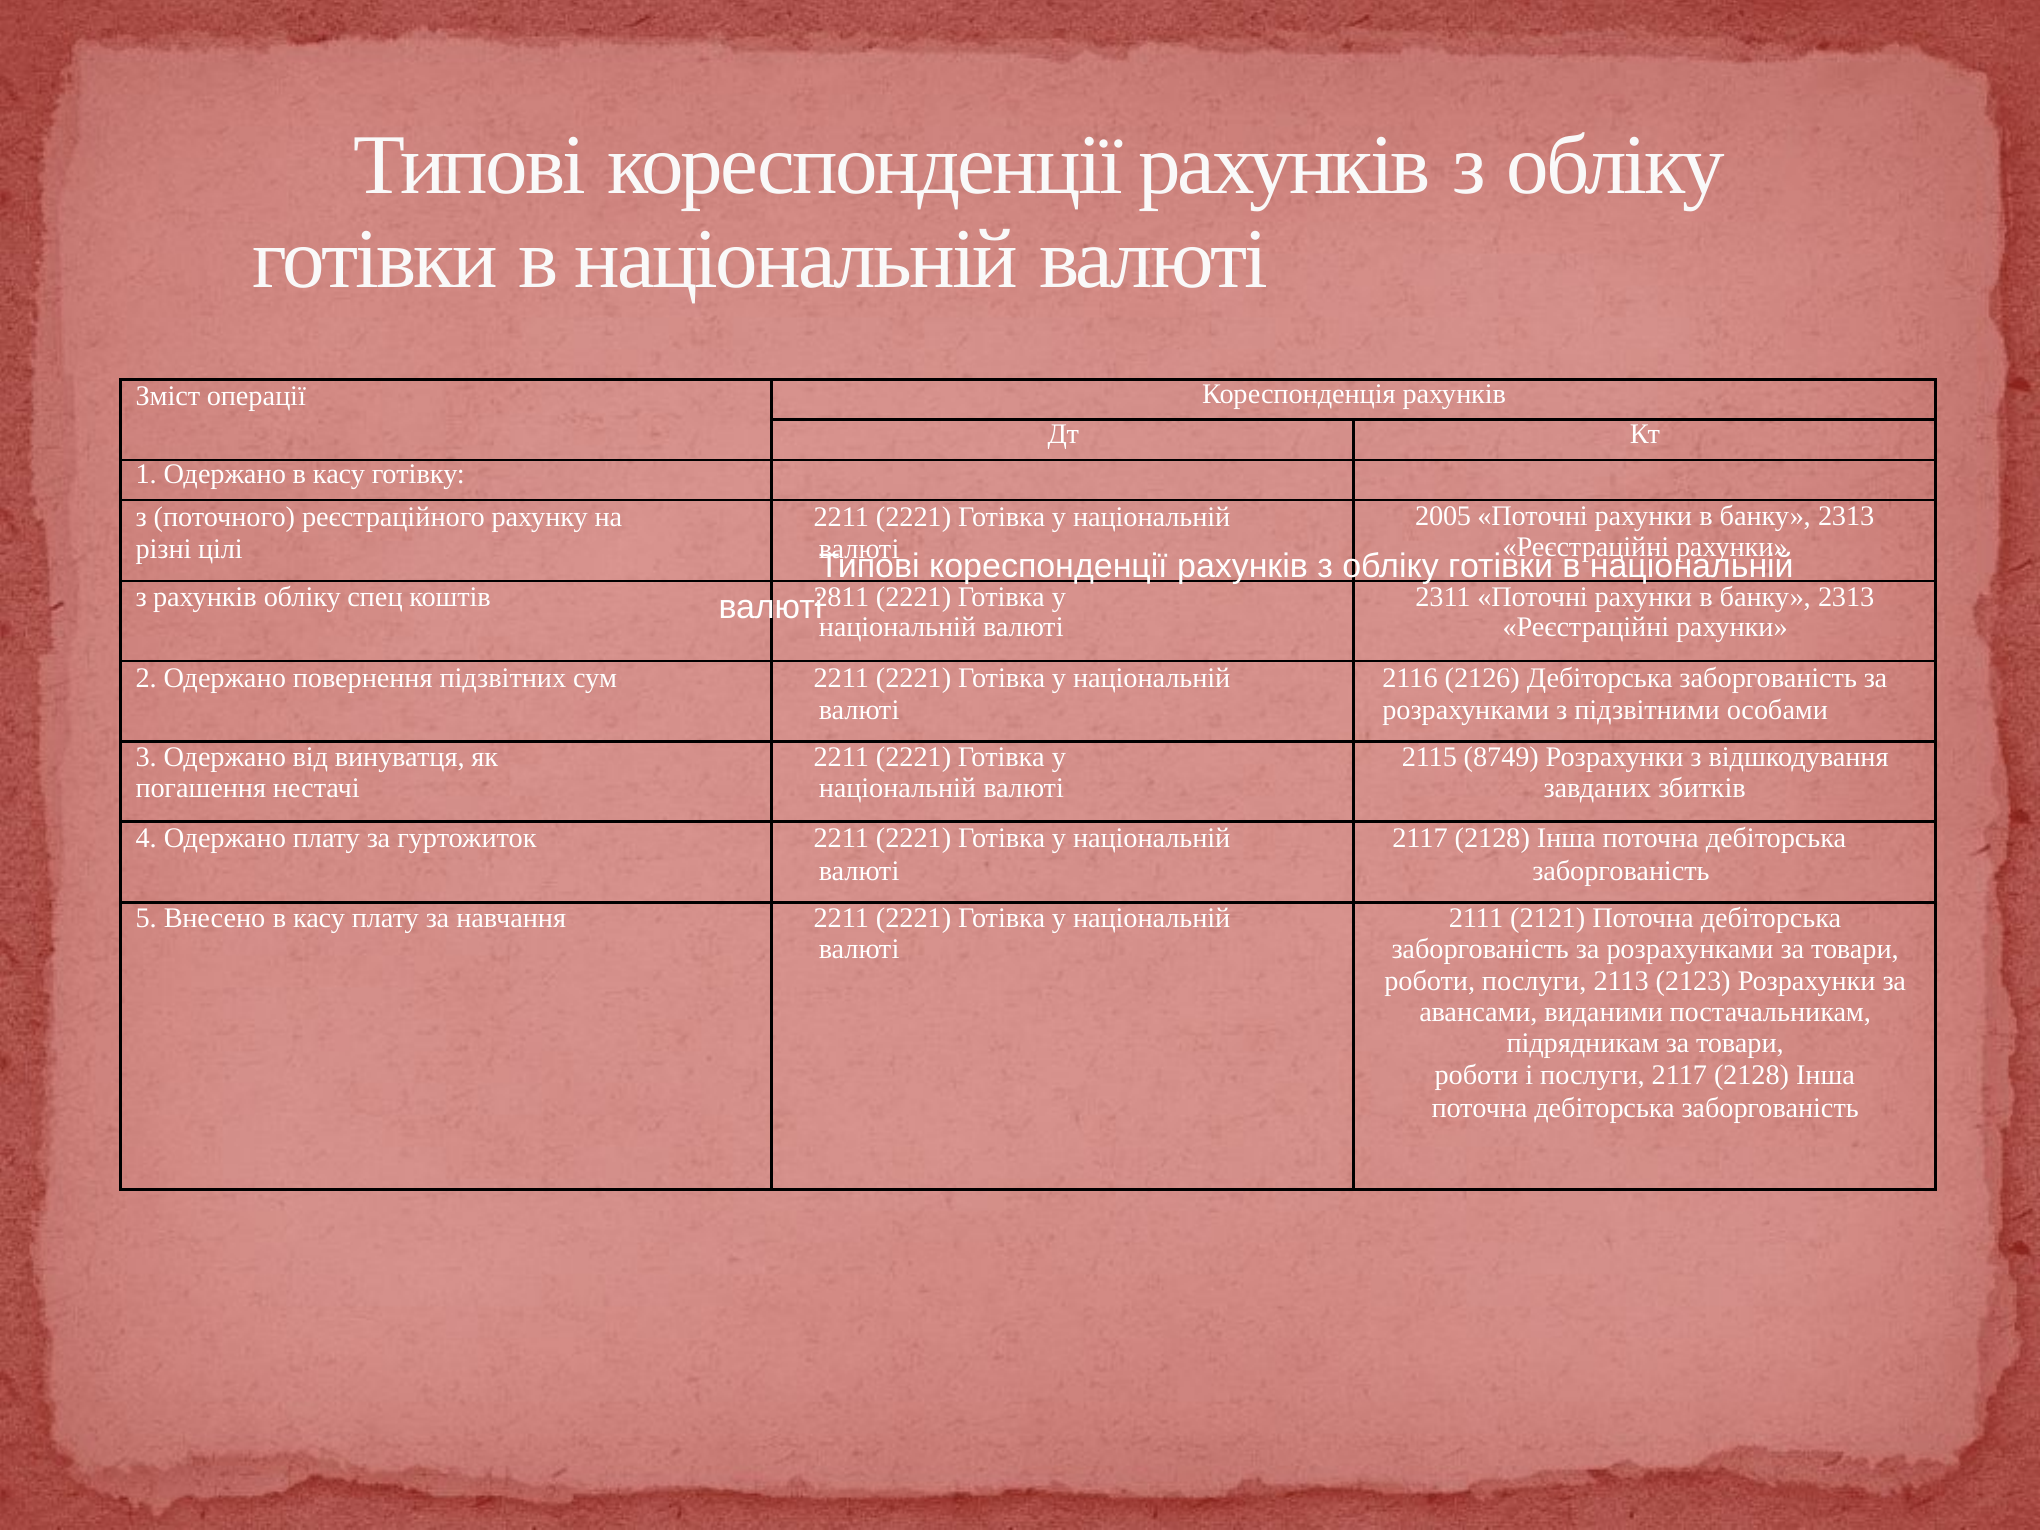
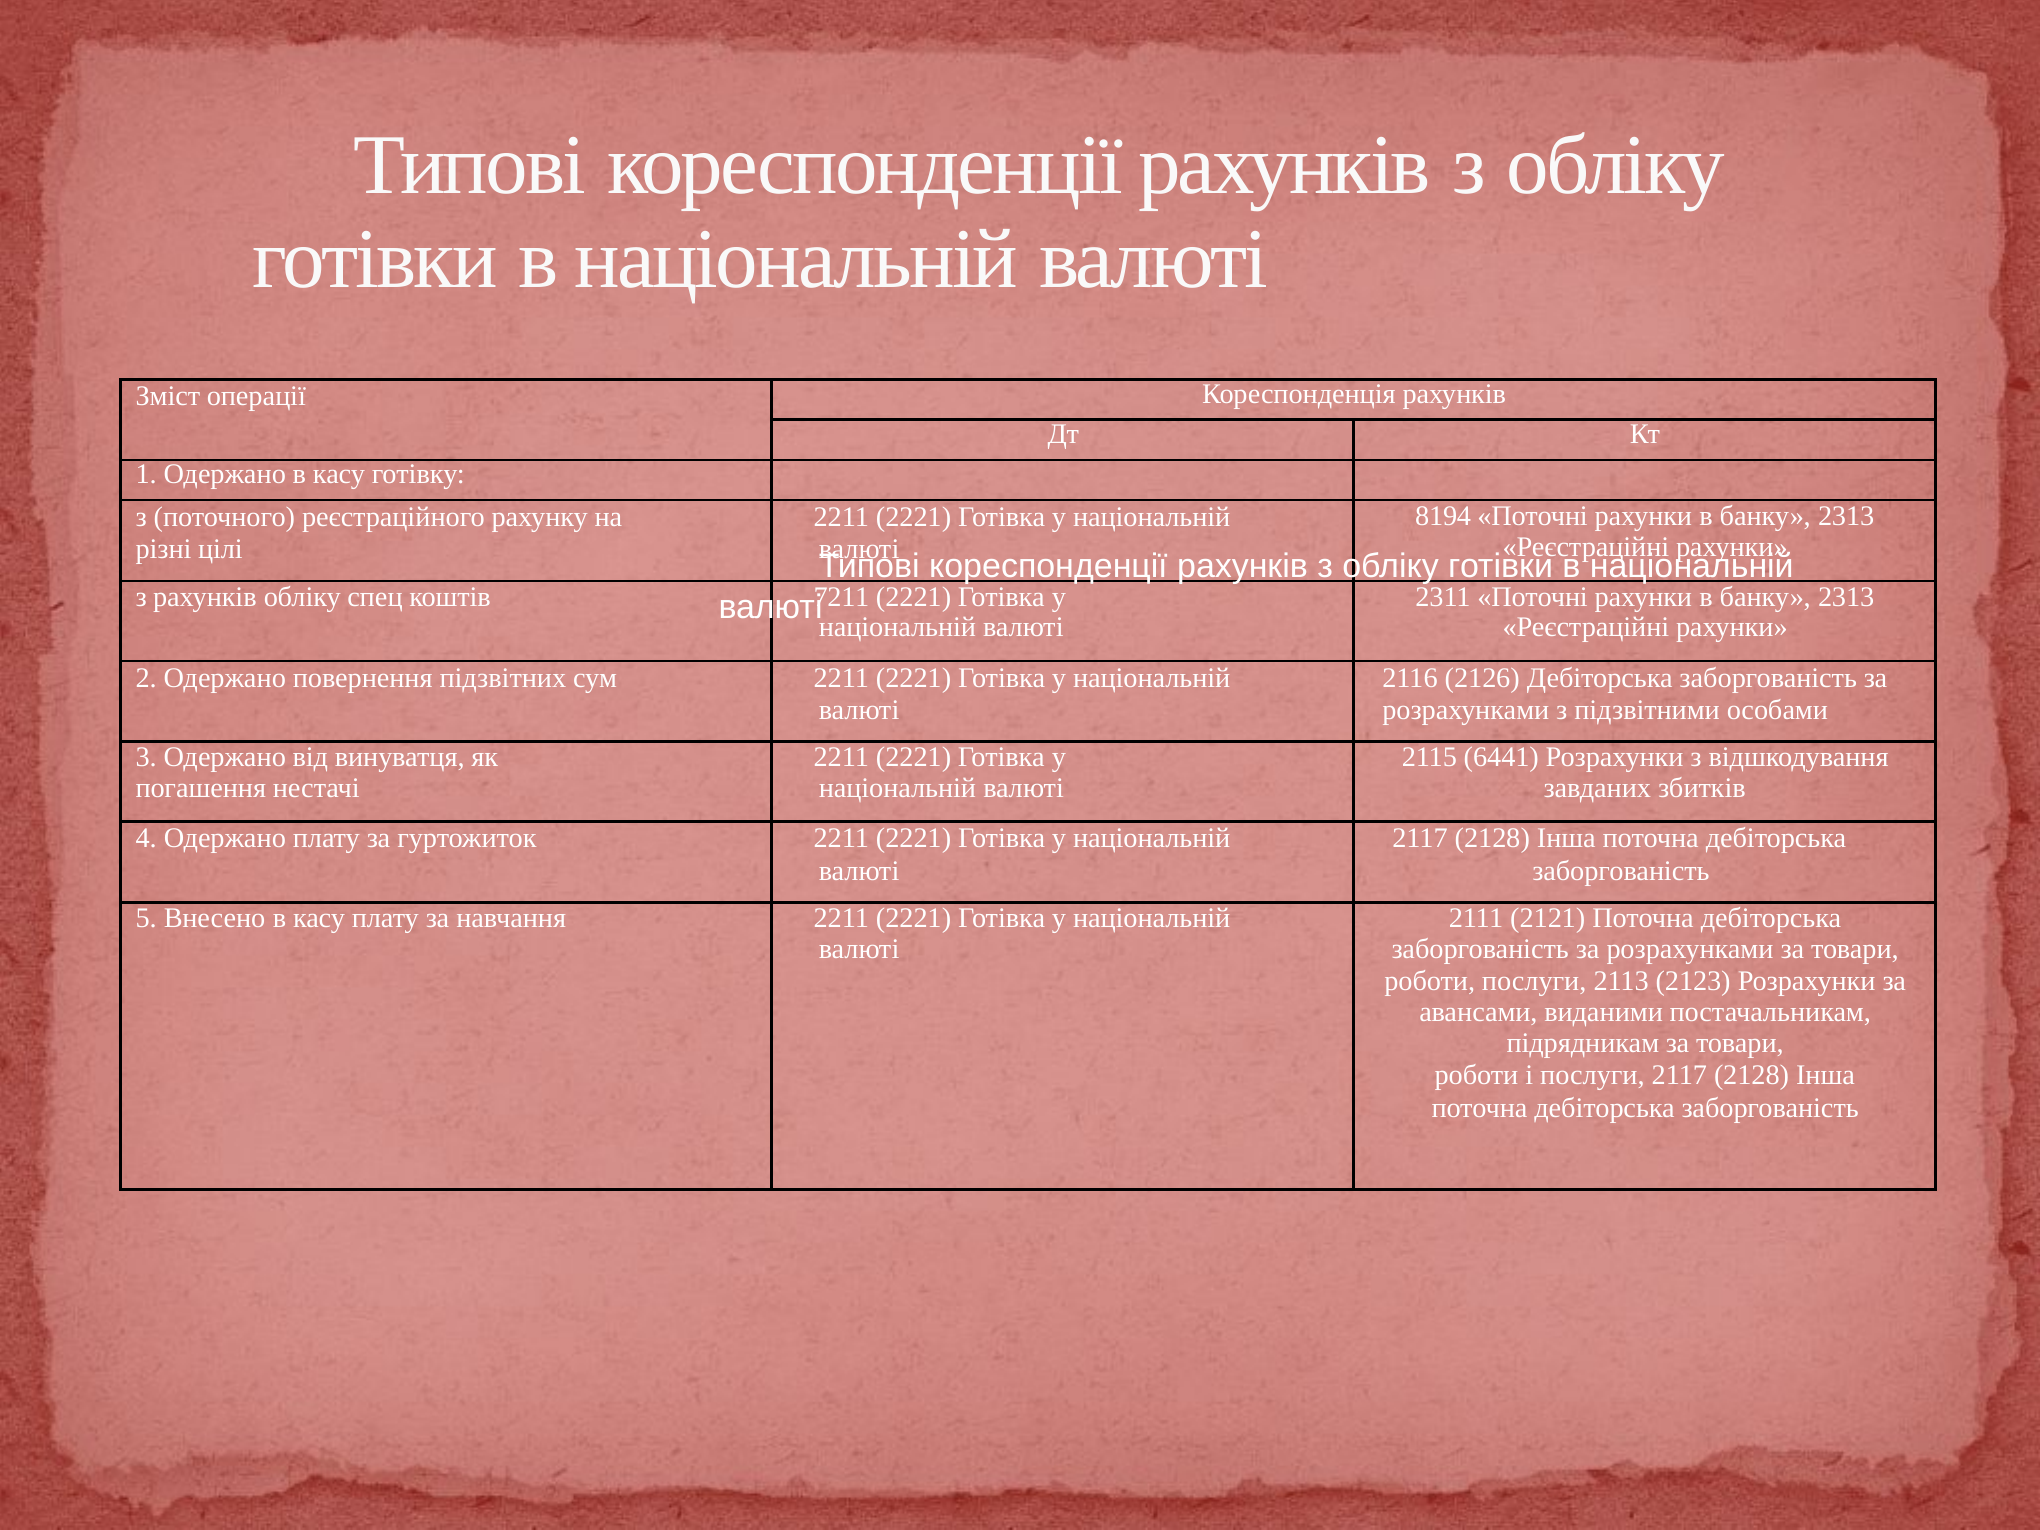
2005: 2005 -> 8194
2811: 2811 -> 7211
8749: 8749 -> 6441
